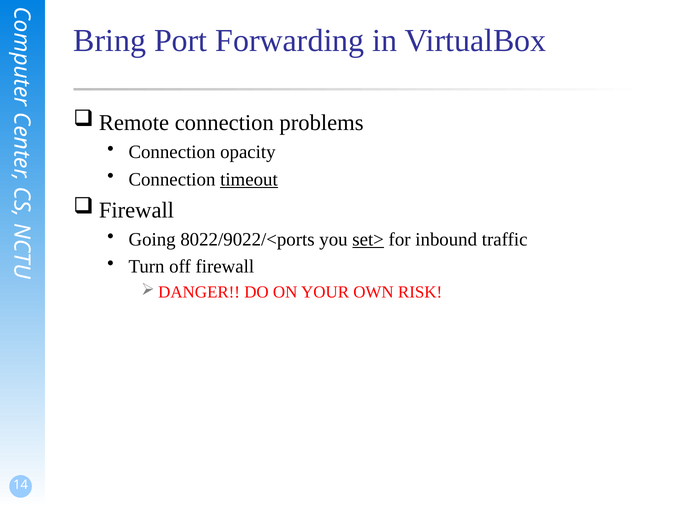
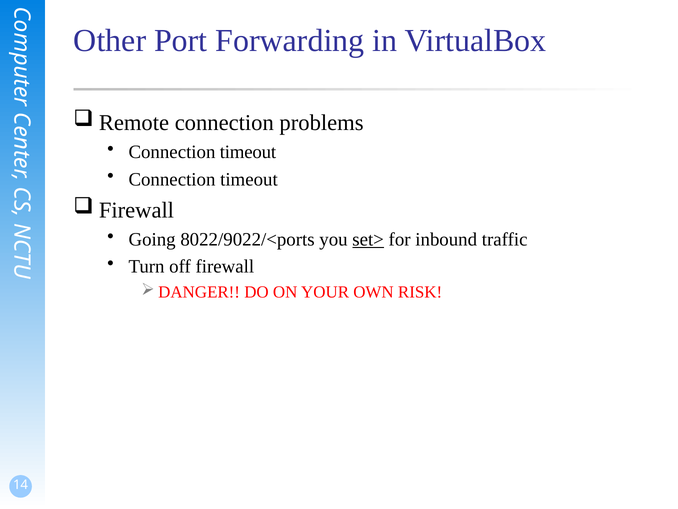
Bring: Bring -> Other
opacity at (248, 152): opacity -> timeout
timeout at (249, 179) underline: present -> none
